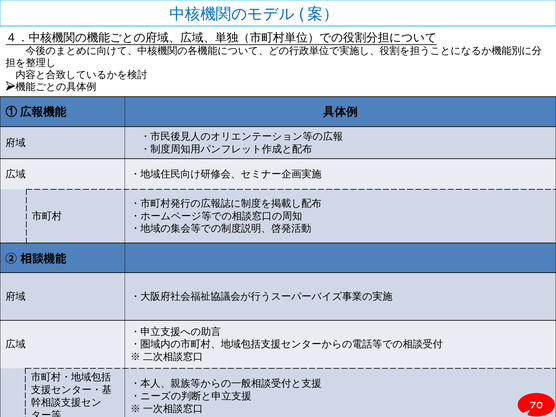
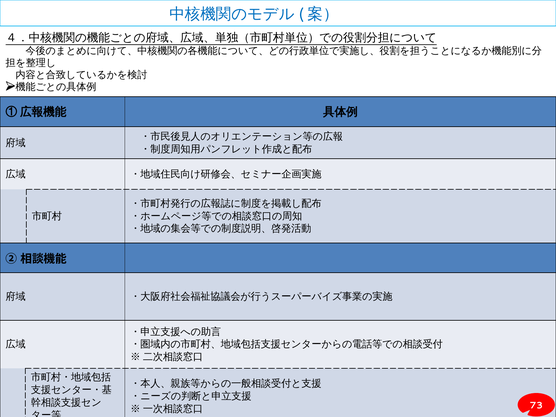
70: 70 -> 73
